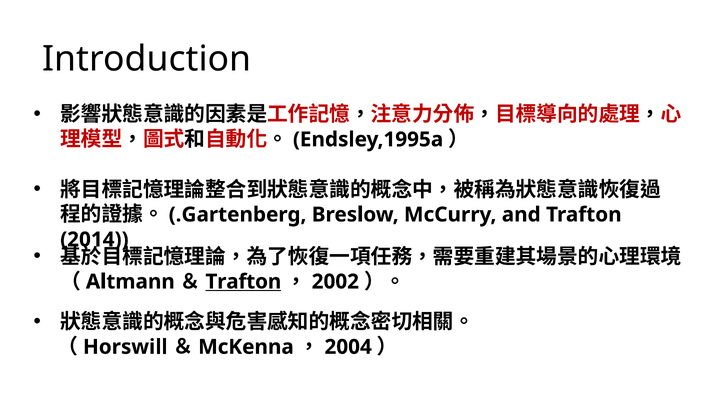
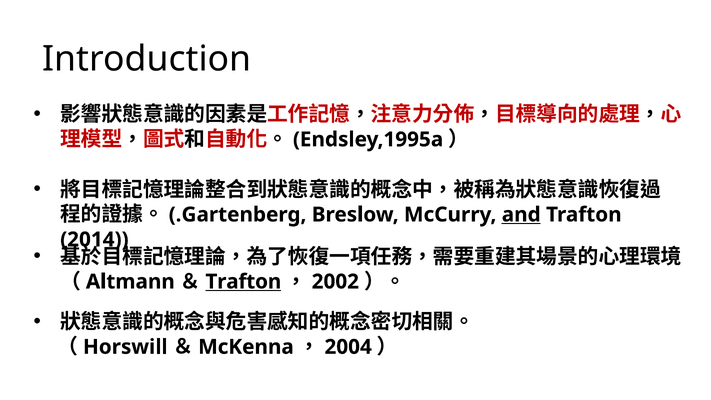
and underline: none -> present
